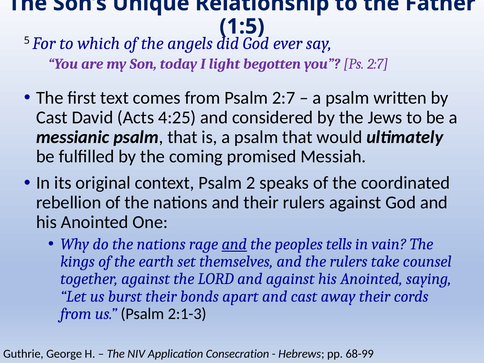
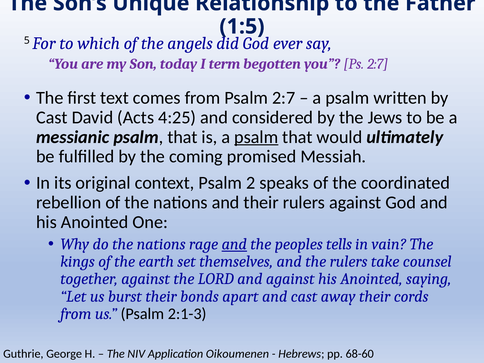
light: light -> term
psalm at (256, 137) underline: none -> present
Consecration: Consecration -> Oikoumenen
68-99: 68-99 -> 68-60
